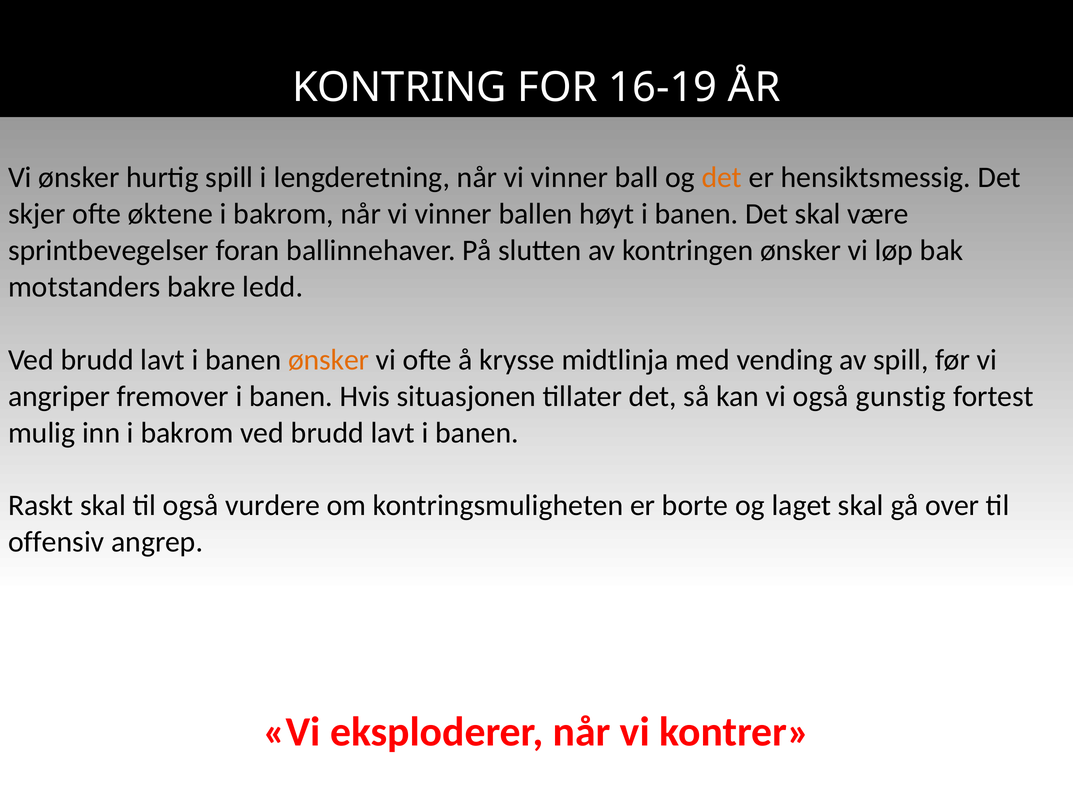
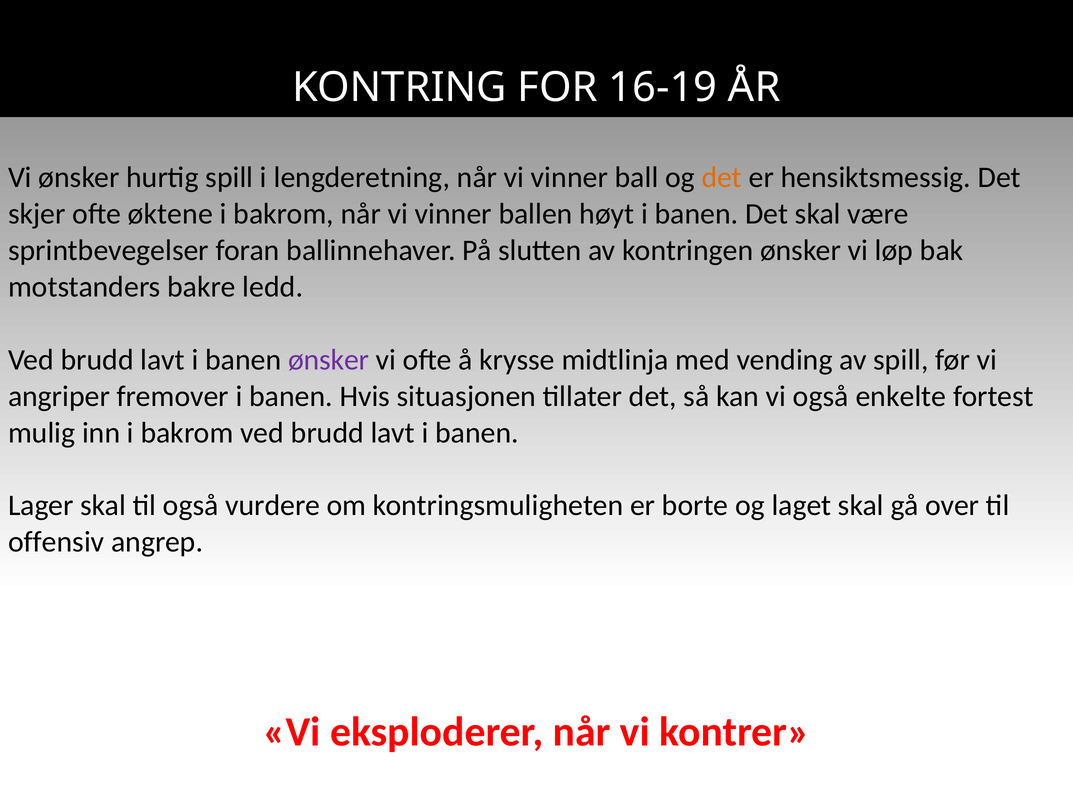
ønsker at (329, 360) colour: orange -> purple
gunstig: gunstig -> enkelte
Raskt: Raskt -> Lager
